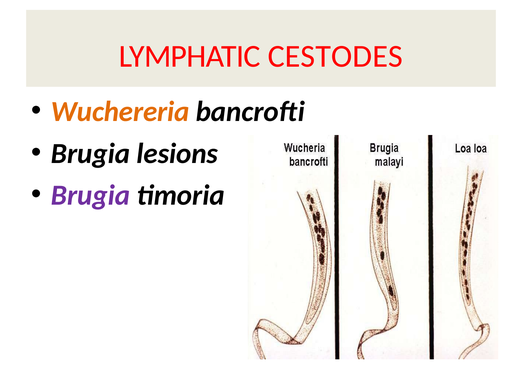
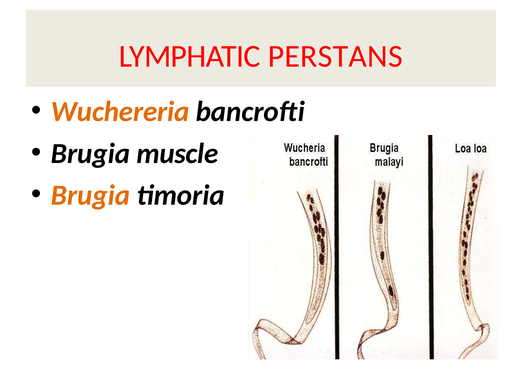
CESTODES: CESTODES -> PERSTANS
lesions: lesions -> muscle
Brugia at (91, 195) colour: purple -> orange
